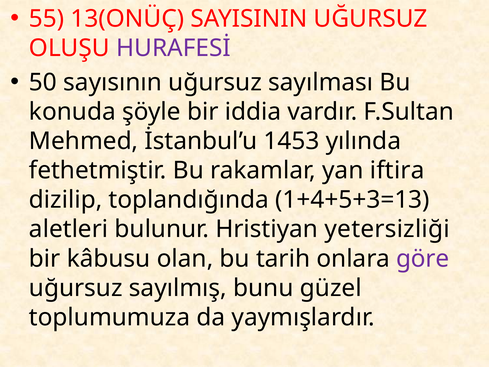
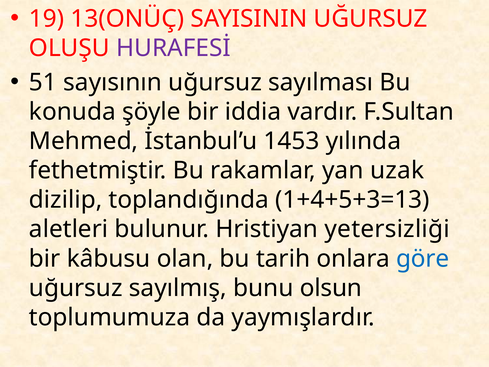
55: 55 -> 19
50: 50 -> 51
iftira: iftira -> uzak
göre colour: purple -> blue
güzel: güzel -> olsun
